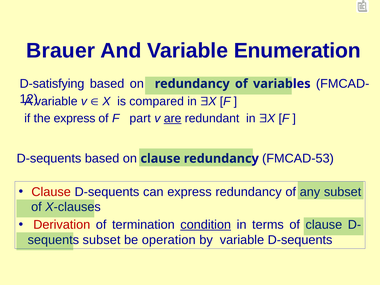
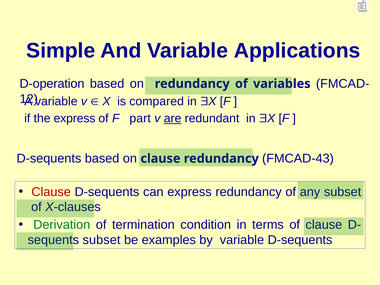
Brauer: Brauer -> Simple
Enumeration: Enumeration -> Applications
D-satisfying: D-satisfying -> D-operation
FMCAD-53: FMCAD-53 -> FMCAD-43
Derivation colour: red -> green
condition underline: present -> none
operation: operation -> examples
